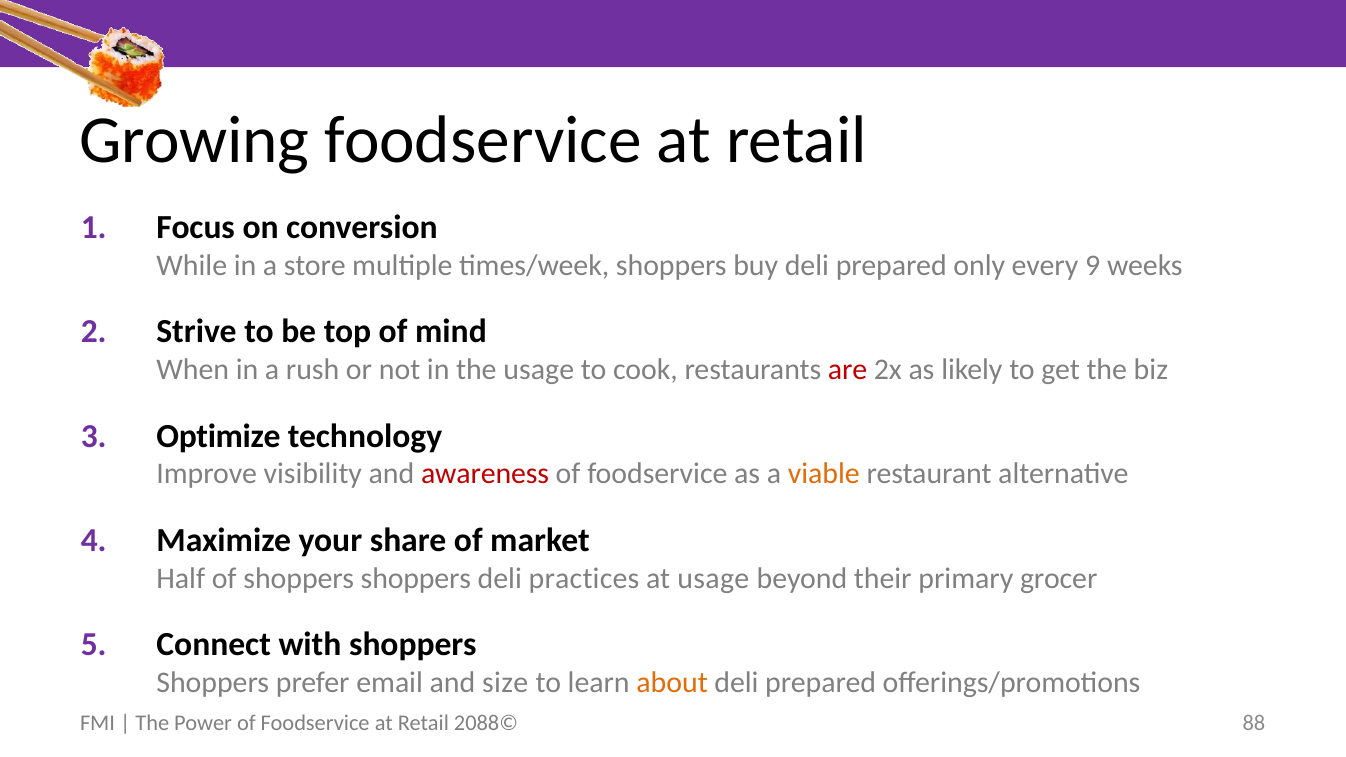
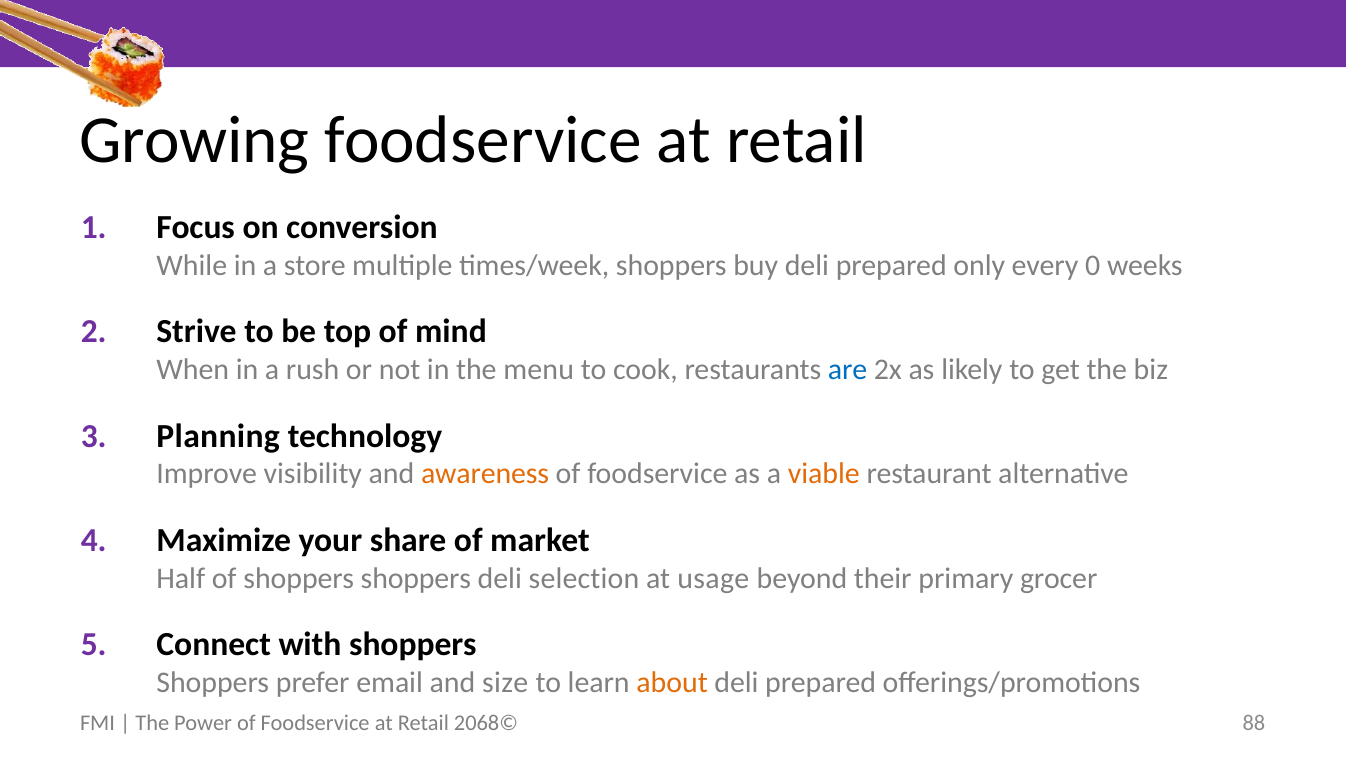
9: 9 -> 0
the usage: usage -> menu
are colour: red -> blue
Optimize: Optimize -> Planning
awareness colour: red -> orange
practices: practices -> selection
2088©: 2088© -> 2068©
